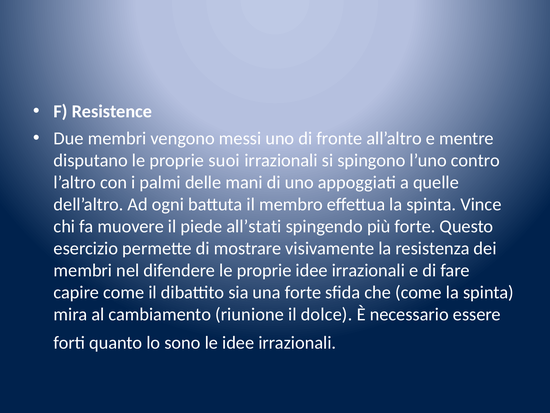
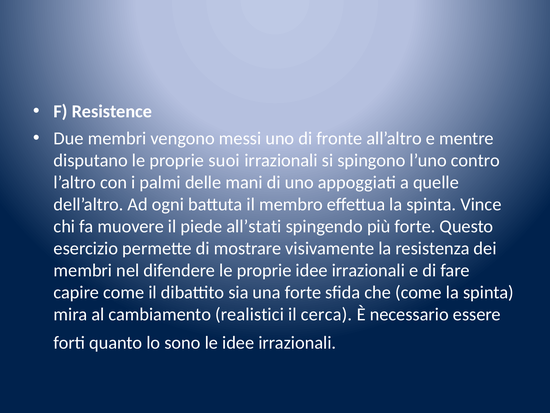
riunione: riunione -> realistici
dolce: dolce -> cerca
